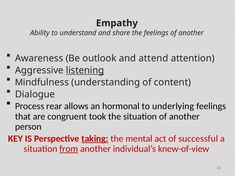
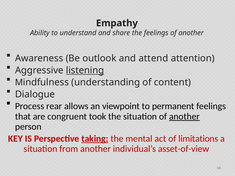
hormonal: hormonal -> viewpoint
underlying: underlying -> permanent
another at (184, 117) underline: none -> present
successful: successful -> limitations
from underline: present -> none
knew-of-view: knew-of-view -> asset-of-view
